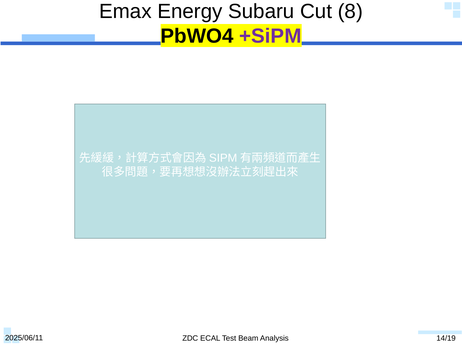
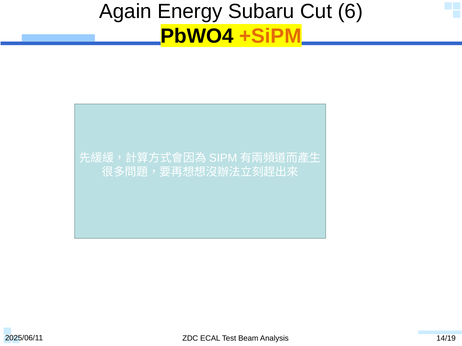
Emax: Emax -> Again
8: 8 -> 6
+SiPM colour: purple -> orange
